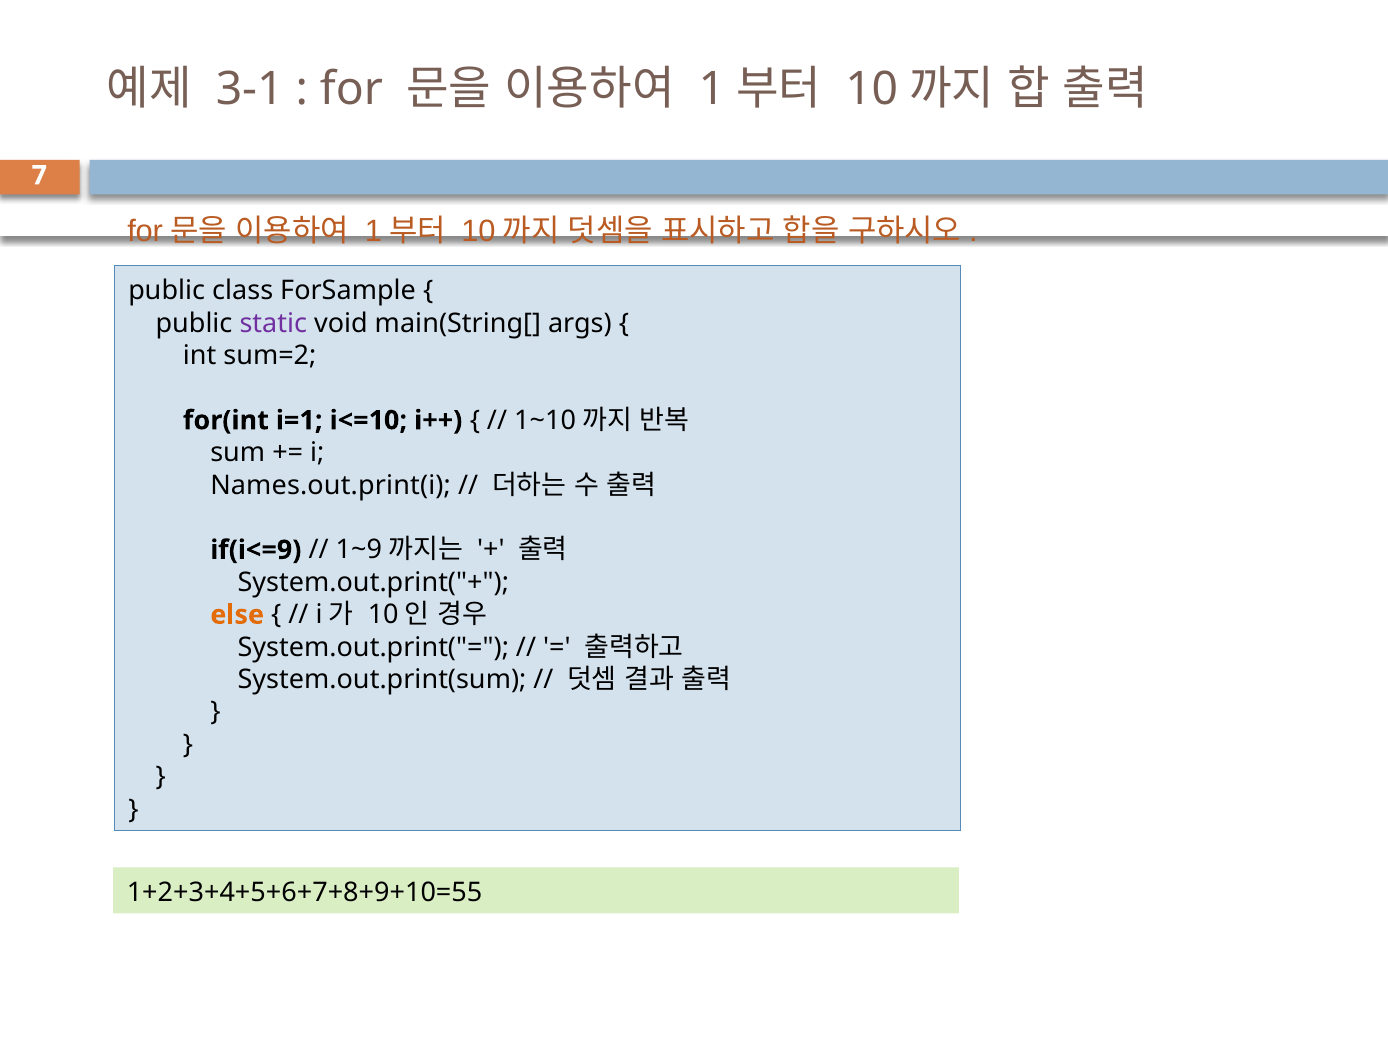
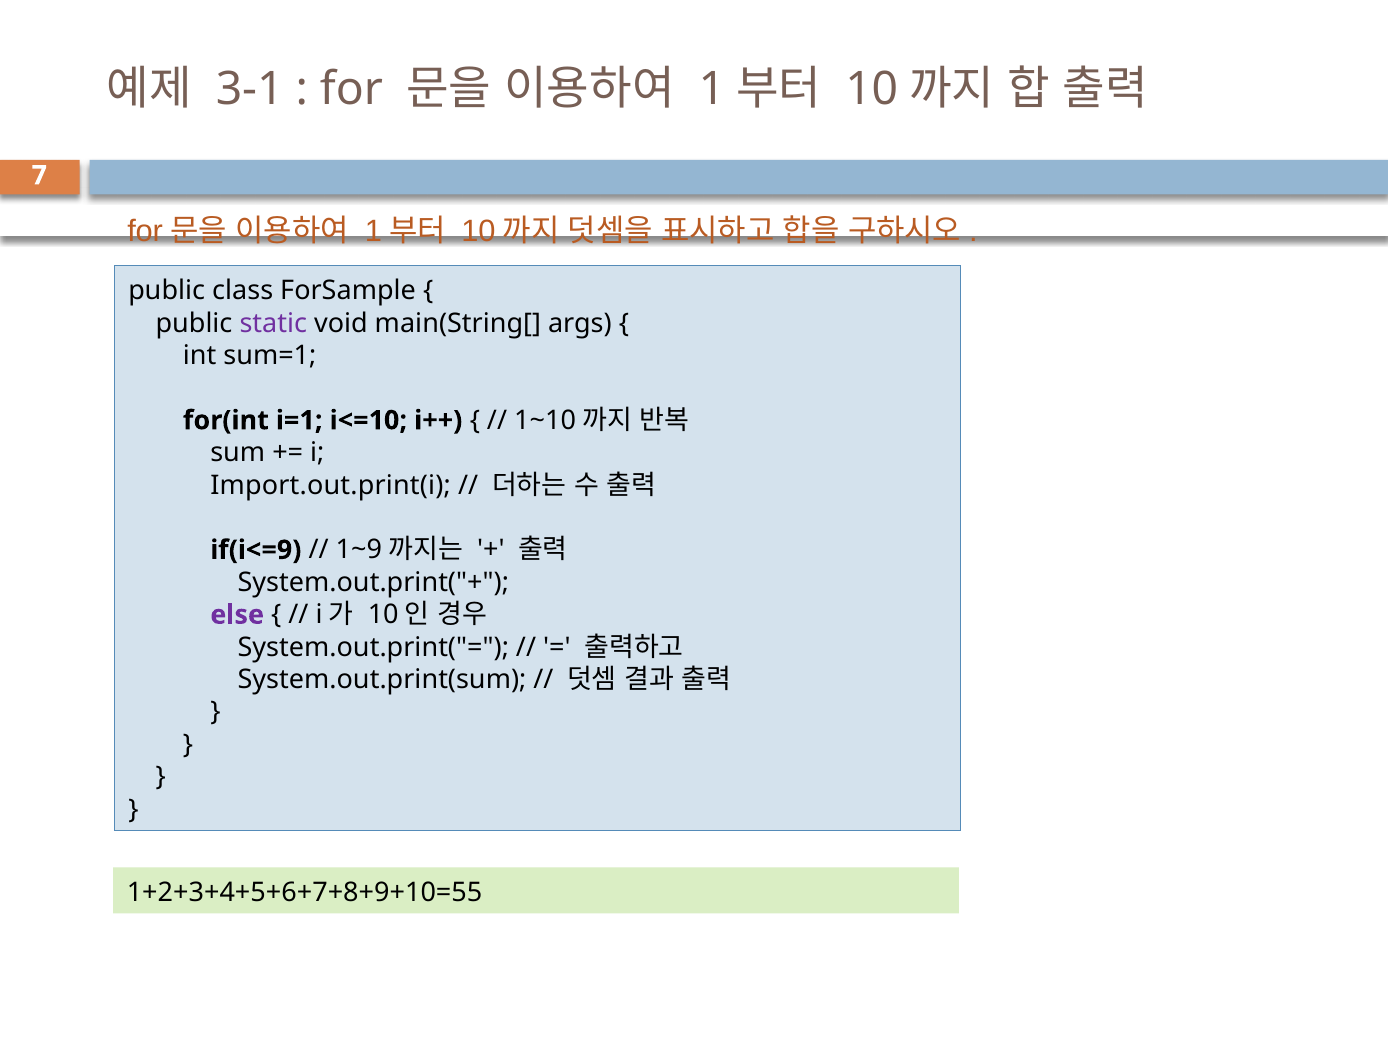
sum=2: sum=2 -> sum=1
Names.out.print(i: Names.out.print(i -> Import.out.print(i
else colour: orange -> purple
